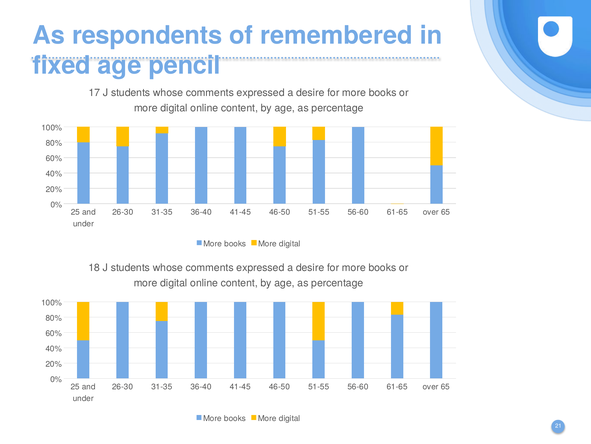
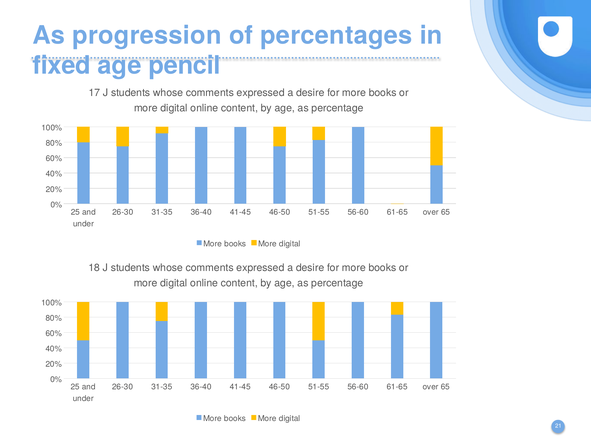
respondents: respondents -> progression
remembered: remembered -> percentages
